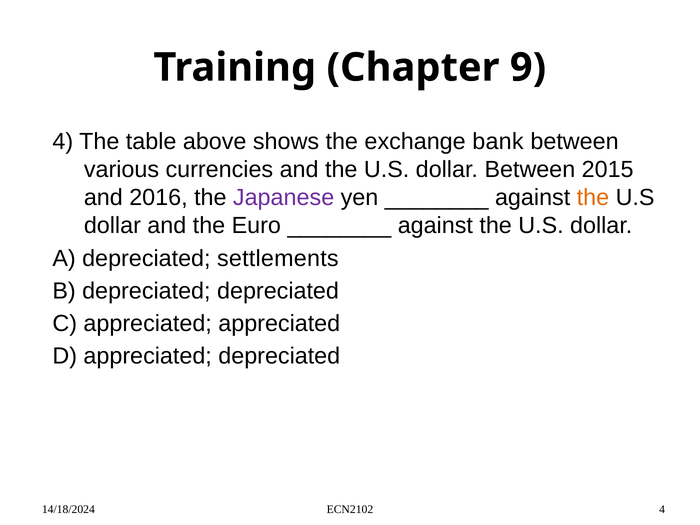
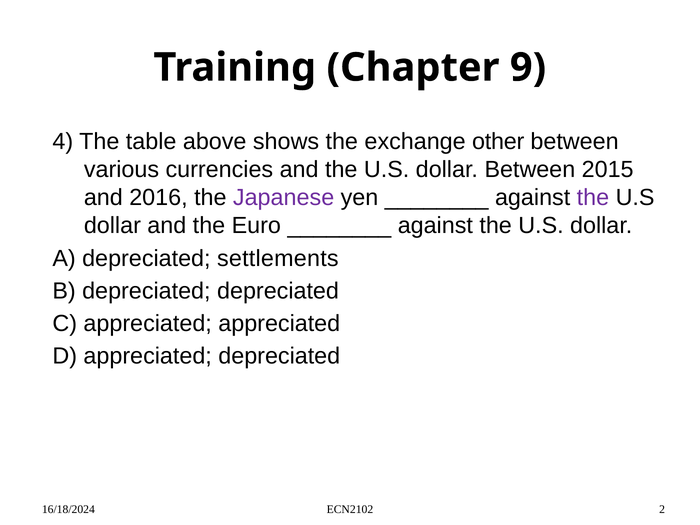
bank: bank -> other
the at (593, 198) colour: orange -> purple
14/18/2024: 14/18/2024 -> 16/18/2024
ECN2102 4: 4 -> 2
